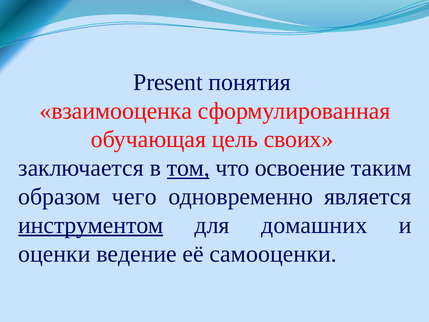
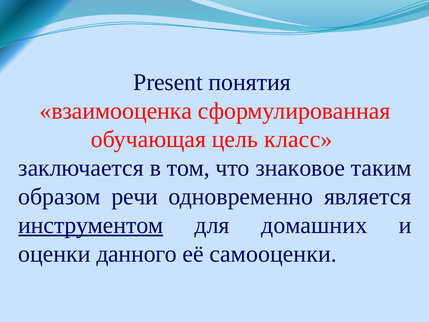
своих: своих -> класс
том underline: present -> none
освоение: освоение -> знаковое
чего: чего -> речи
ведение: ведение -> данного
